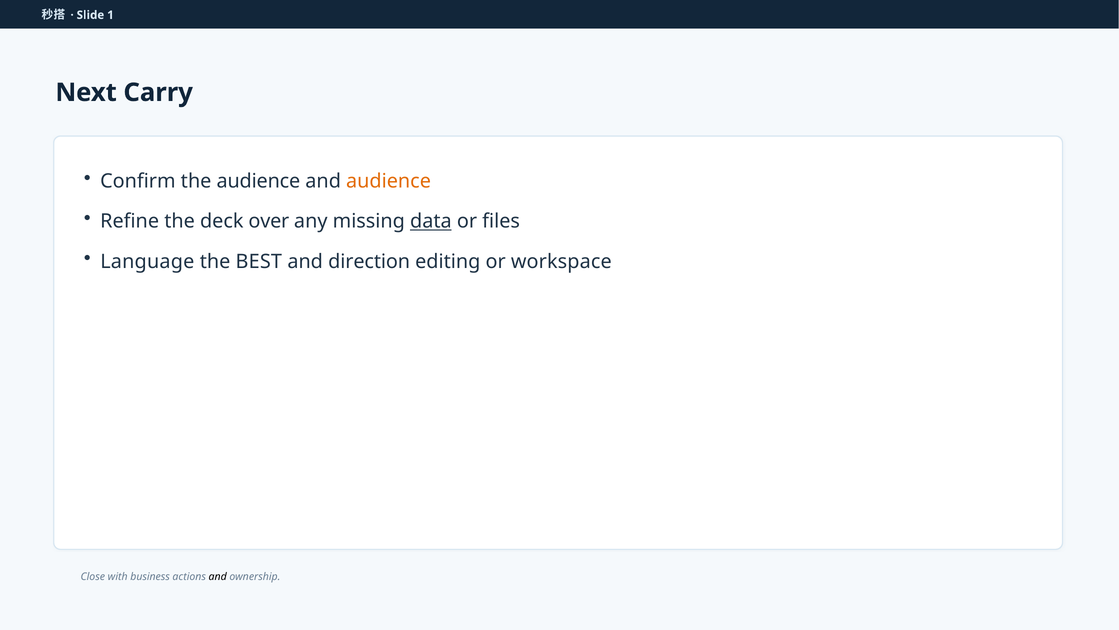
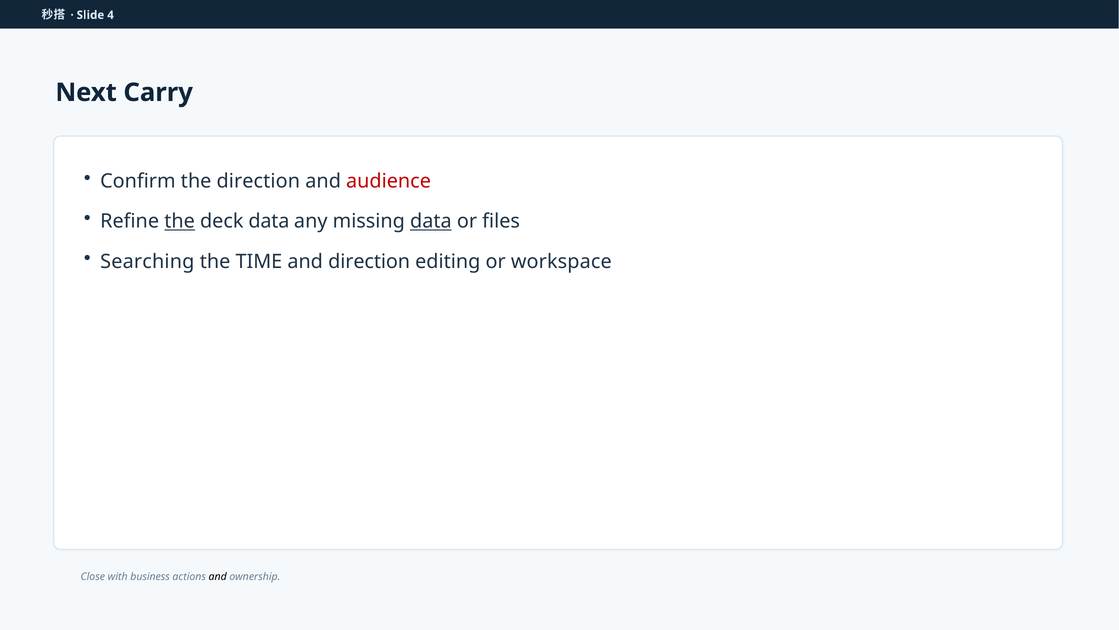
1: 1 -> 4
the audience: audience -> direction
audience at (389, 181) colour: orange -> red
the at (180, 221) underline: none -> present
deck over: over -> data
Language: Language -> Searching
BEST: BEST -> TIME
